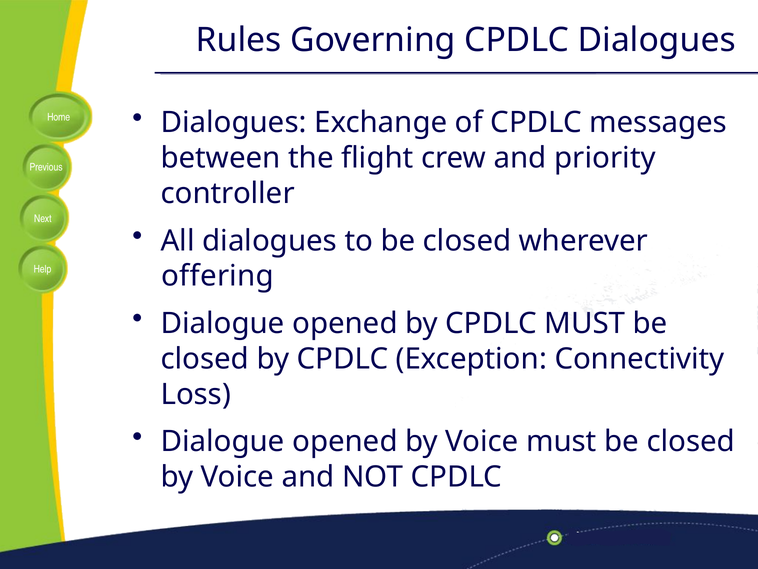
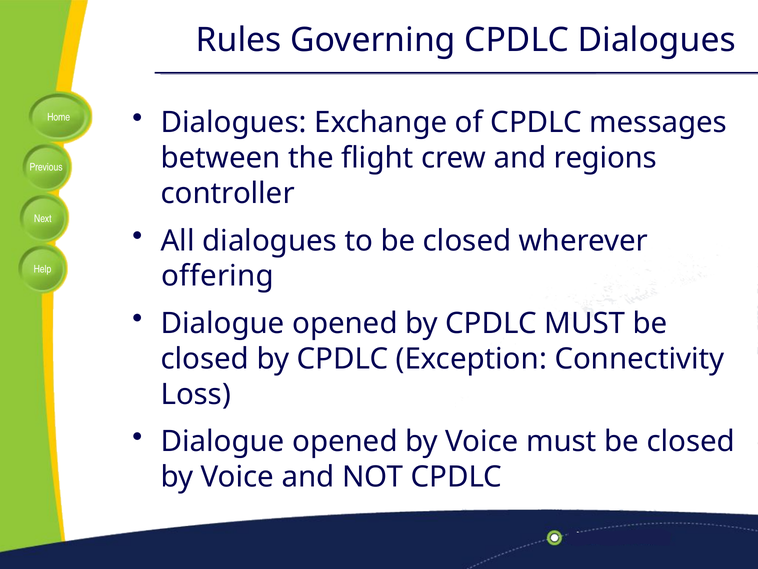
priority: priority -> regions
